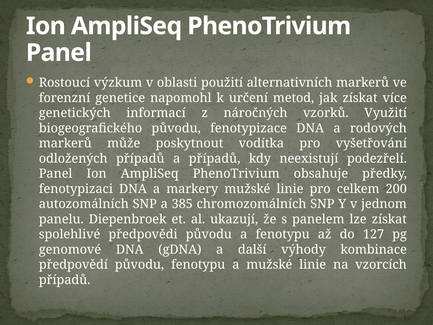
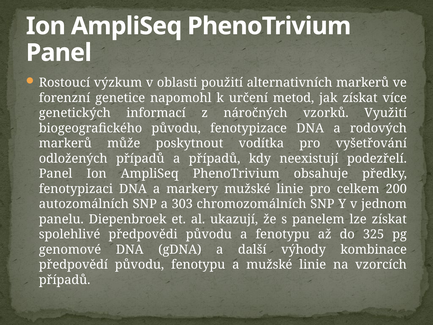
385: 385 -> 303
127: 127 -> 325
